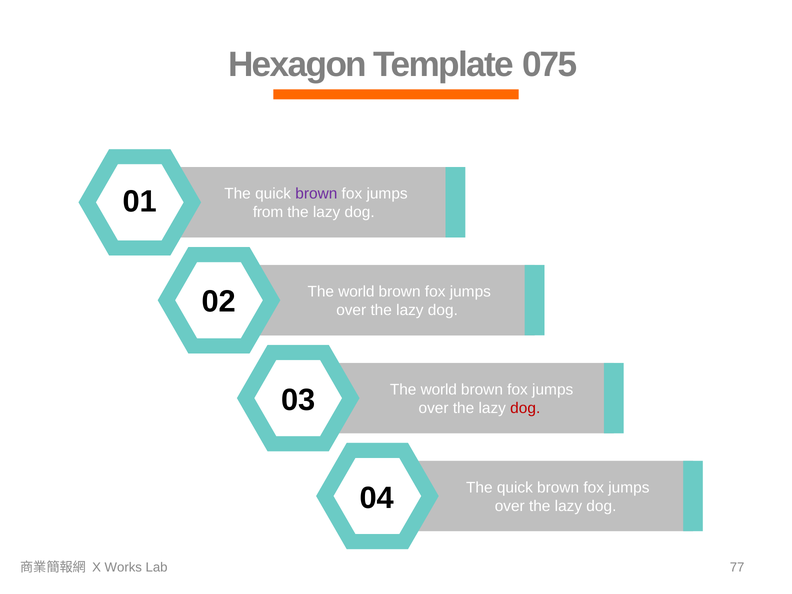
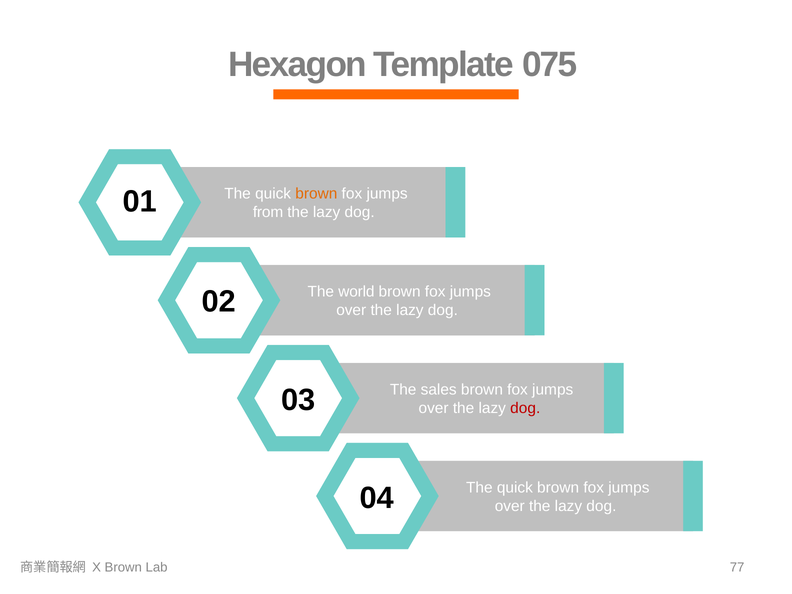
brown at (316, 194) colour: purple -> orange
world at (439, 390): world -> sales
X Works: Works -> Brown
